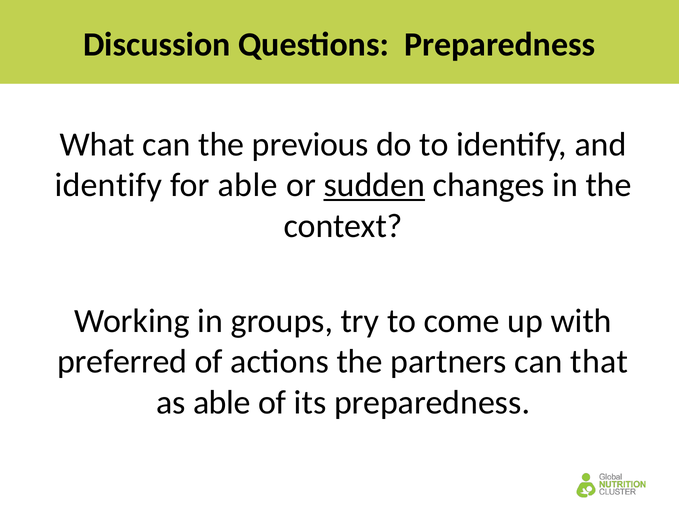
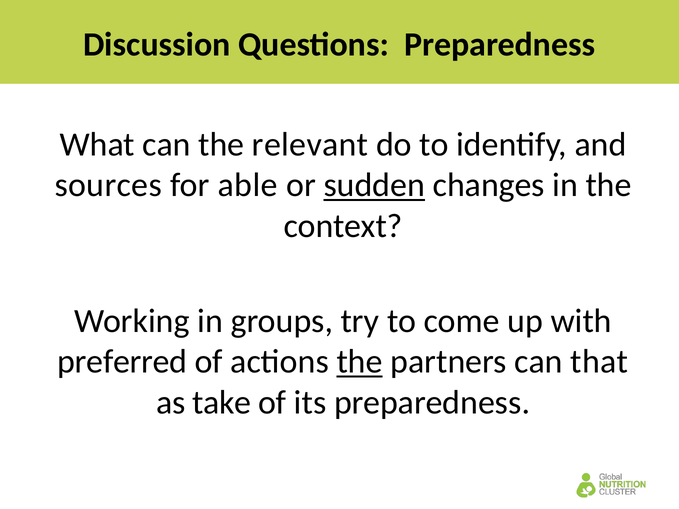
previous: previous -> relevant
identify at (108, 185): identify -> sources
the at (360, 362) underline: none -> present
as able: able -> take
